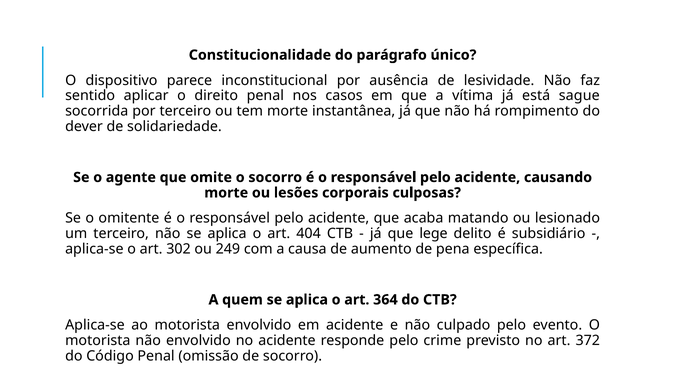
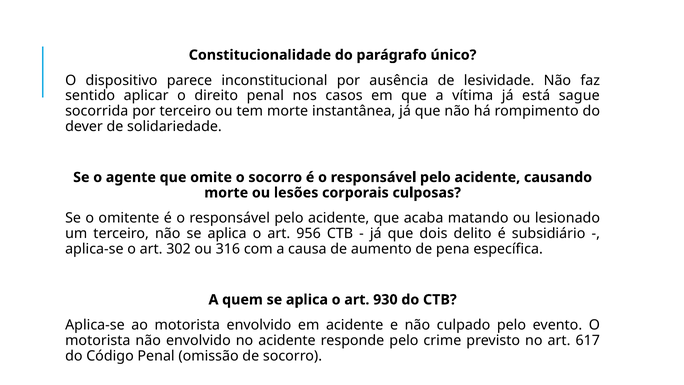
404: 404 -> 956
lege: lege -> dois
249: 249 -> 316
364: 364 -> 930
372: 372 -> 617
